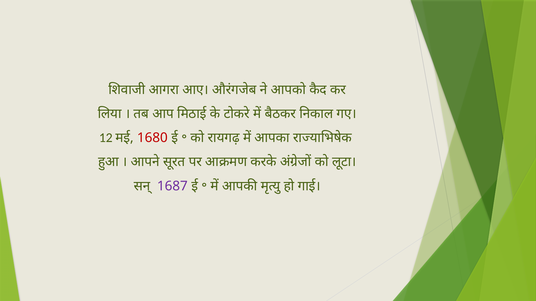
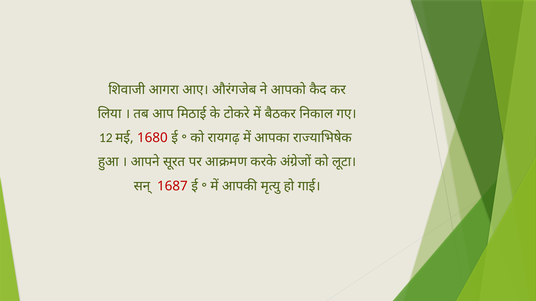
1687 colour: purple -> red
